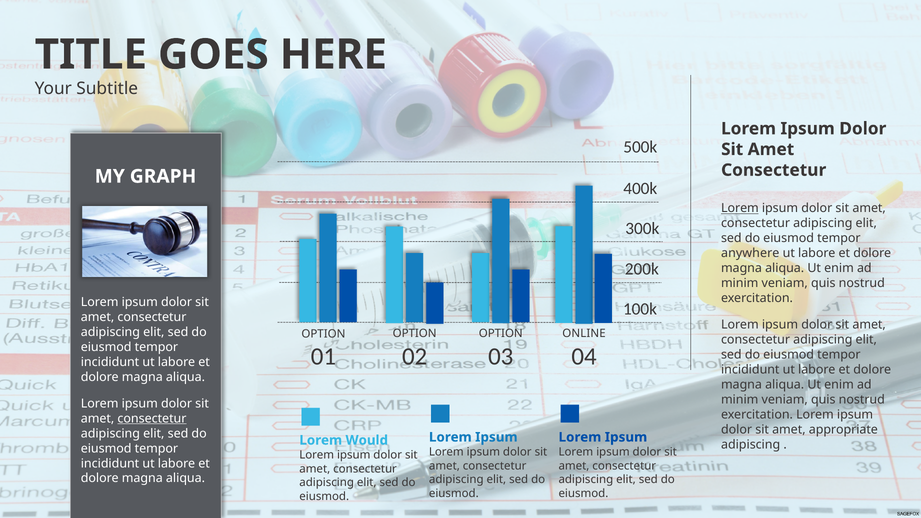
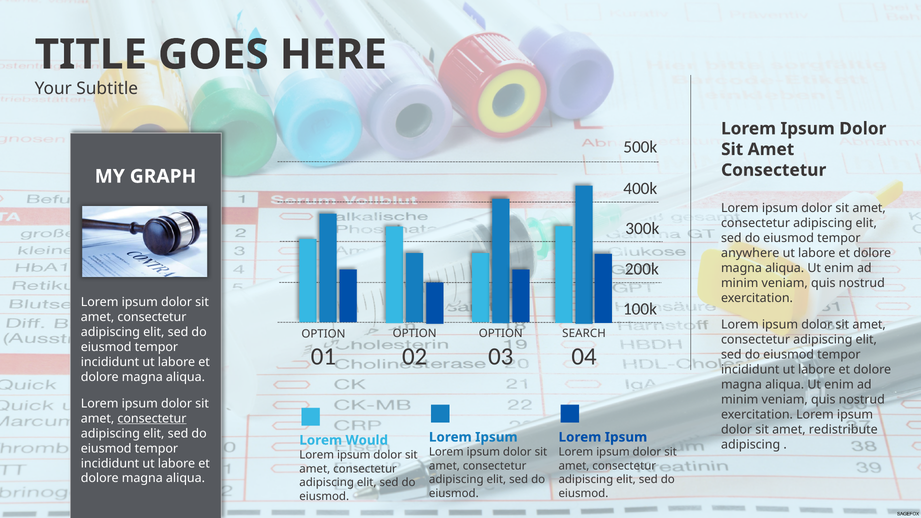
Lorem at (740, 208) underline: present -> none
ONLINE: ONLINE -> SEARCH
appropriate: appropriate -> redistribute
